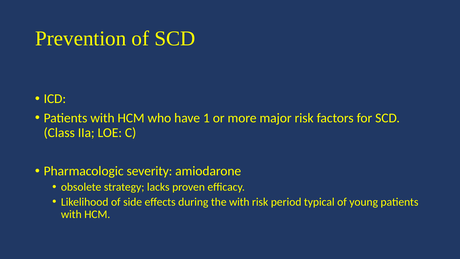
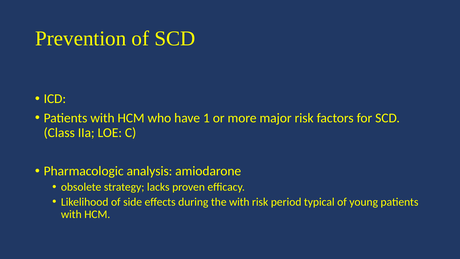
severity: severity -> analysis
